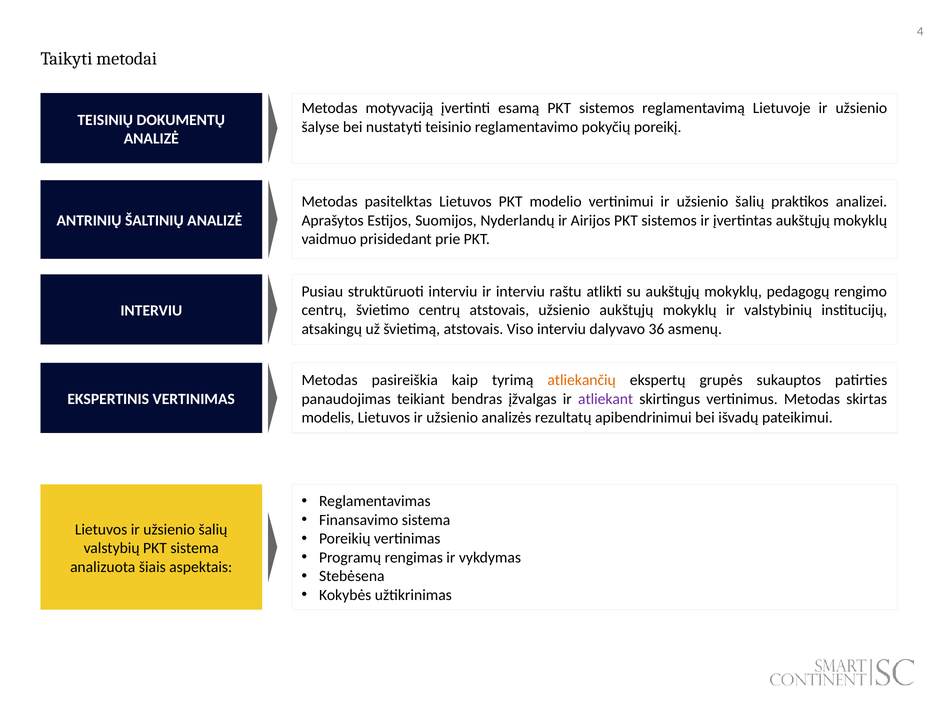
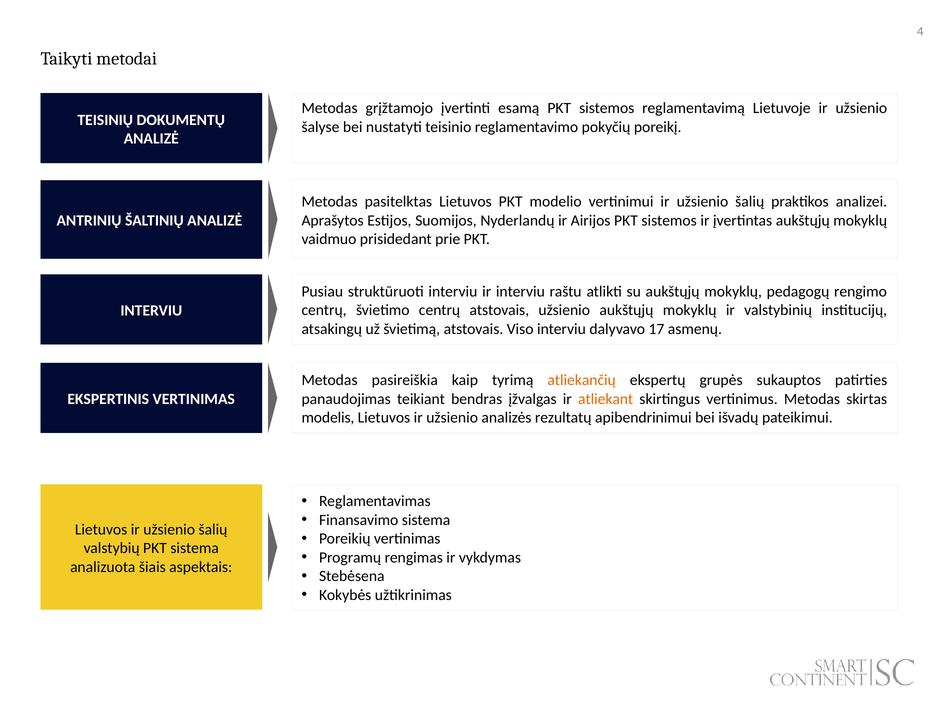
motyvaciją: motyvaciją -> grįžtamojo
36: 36 -> 17
atliekant colour: purple -> orange
